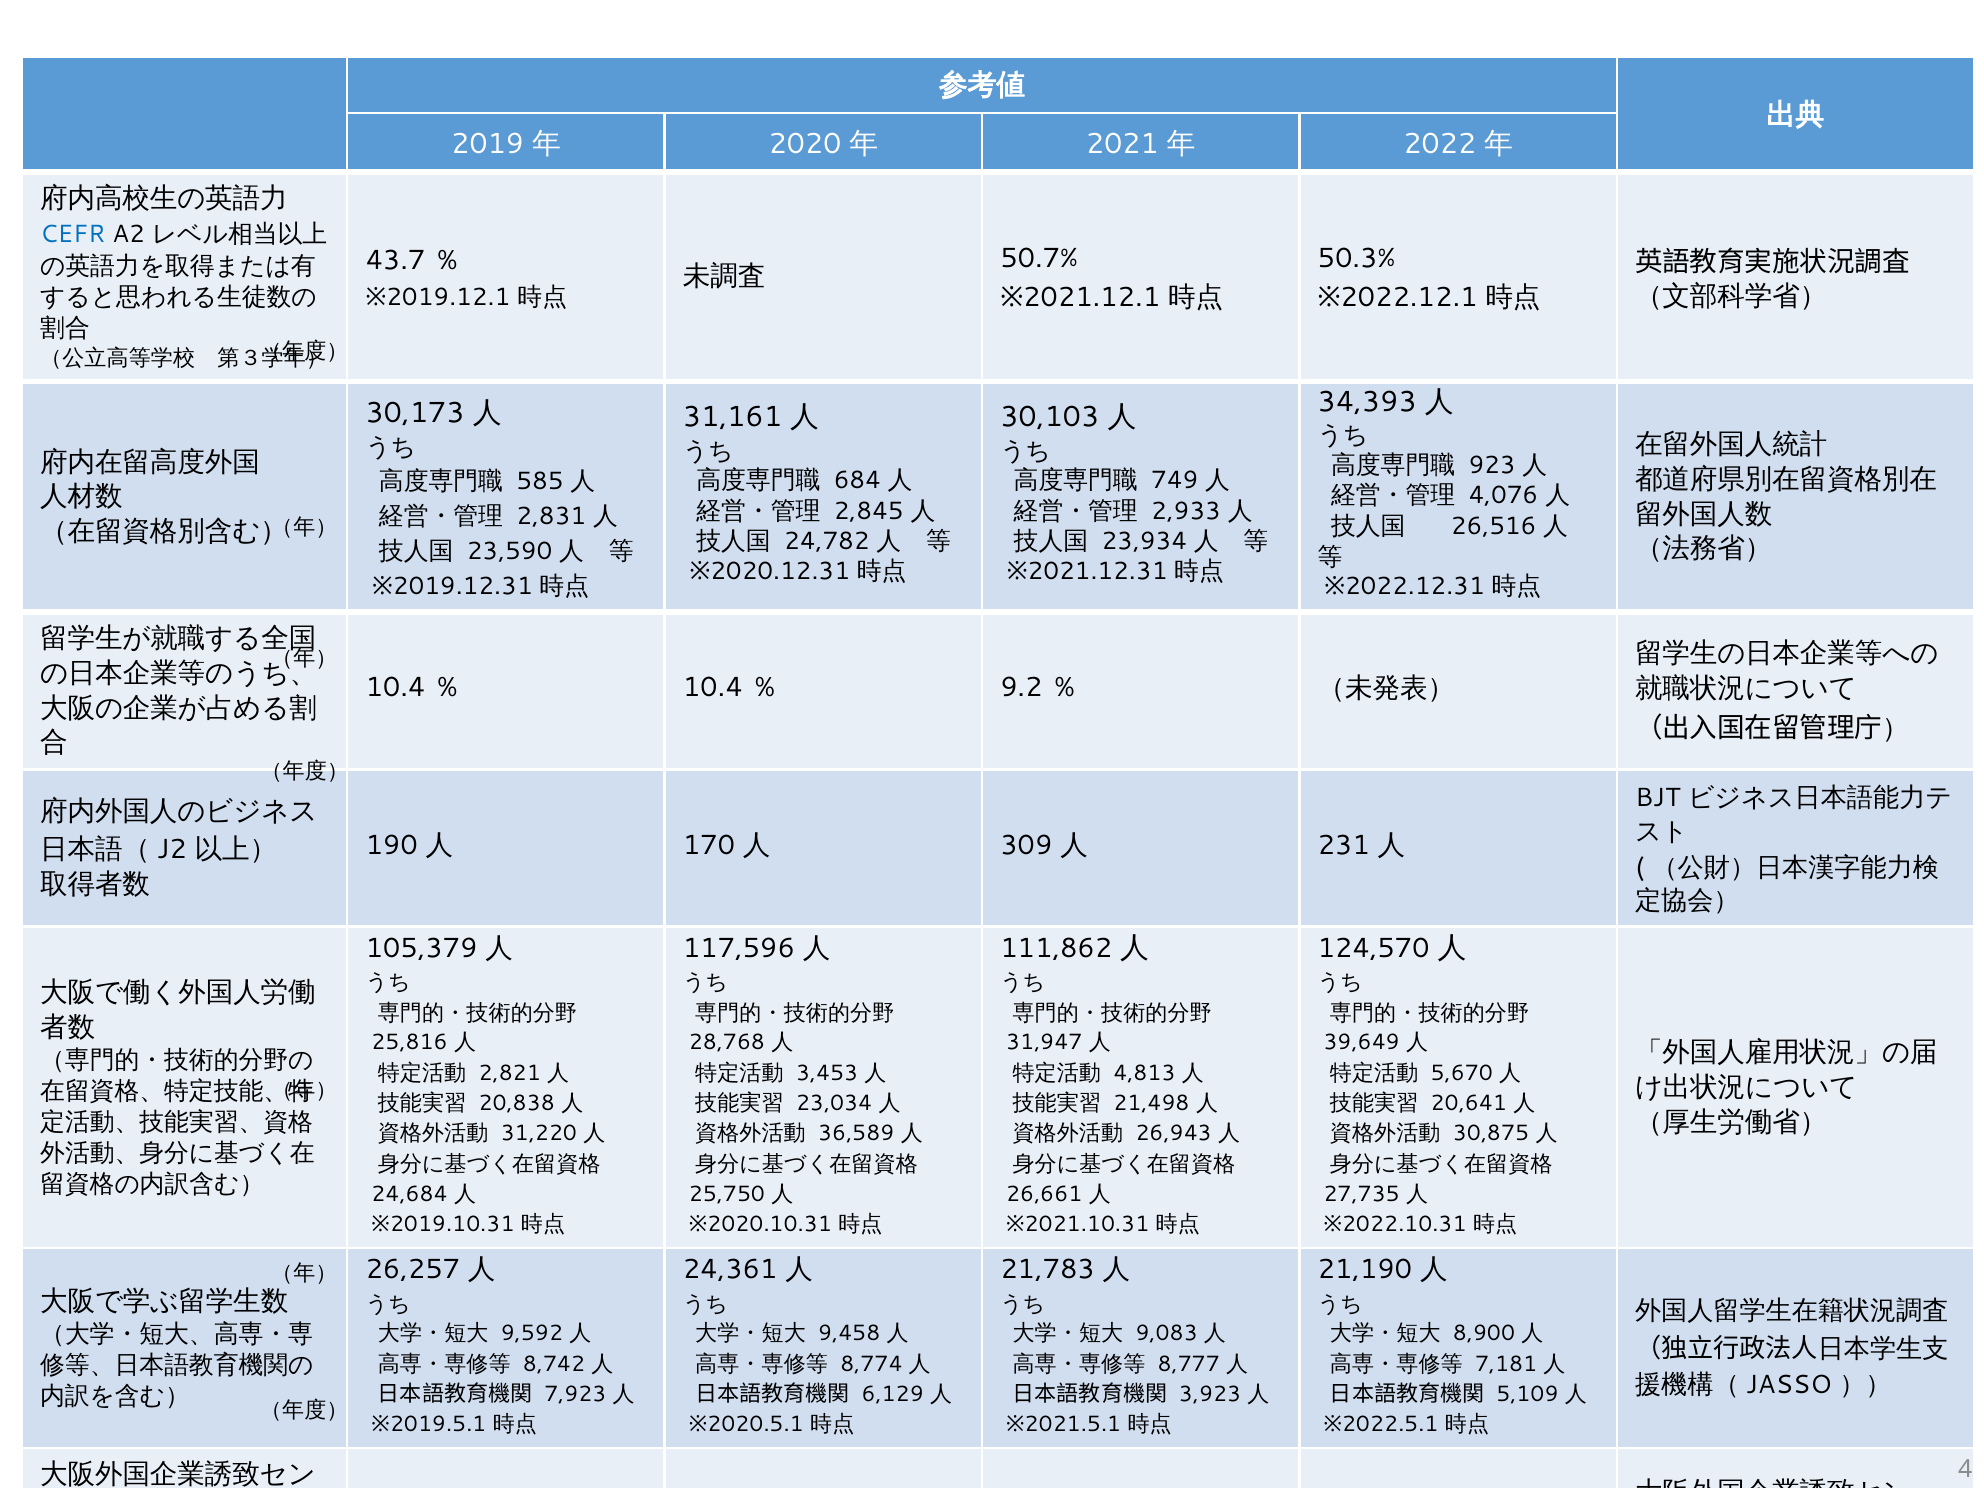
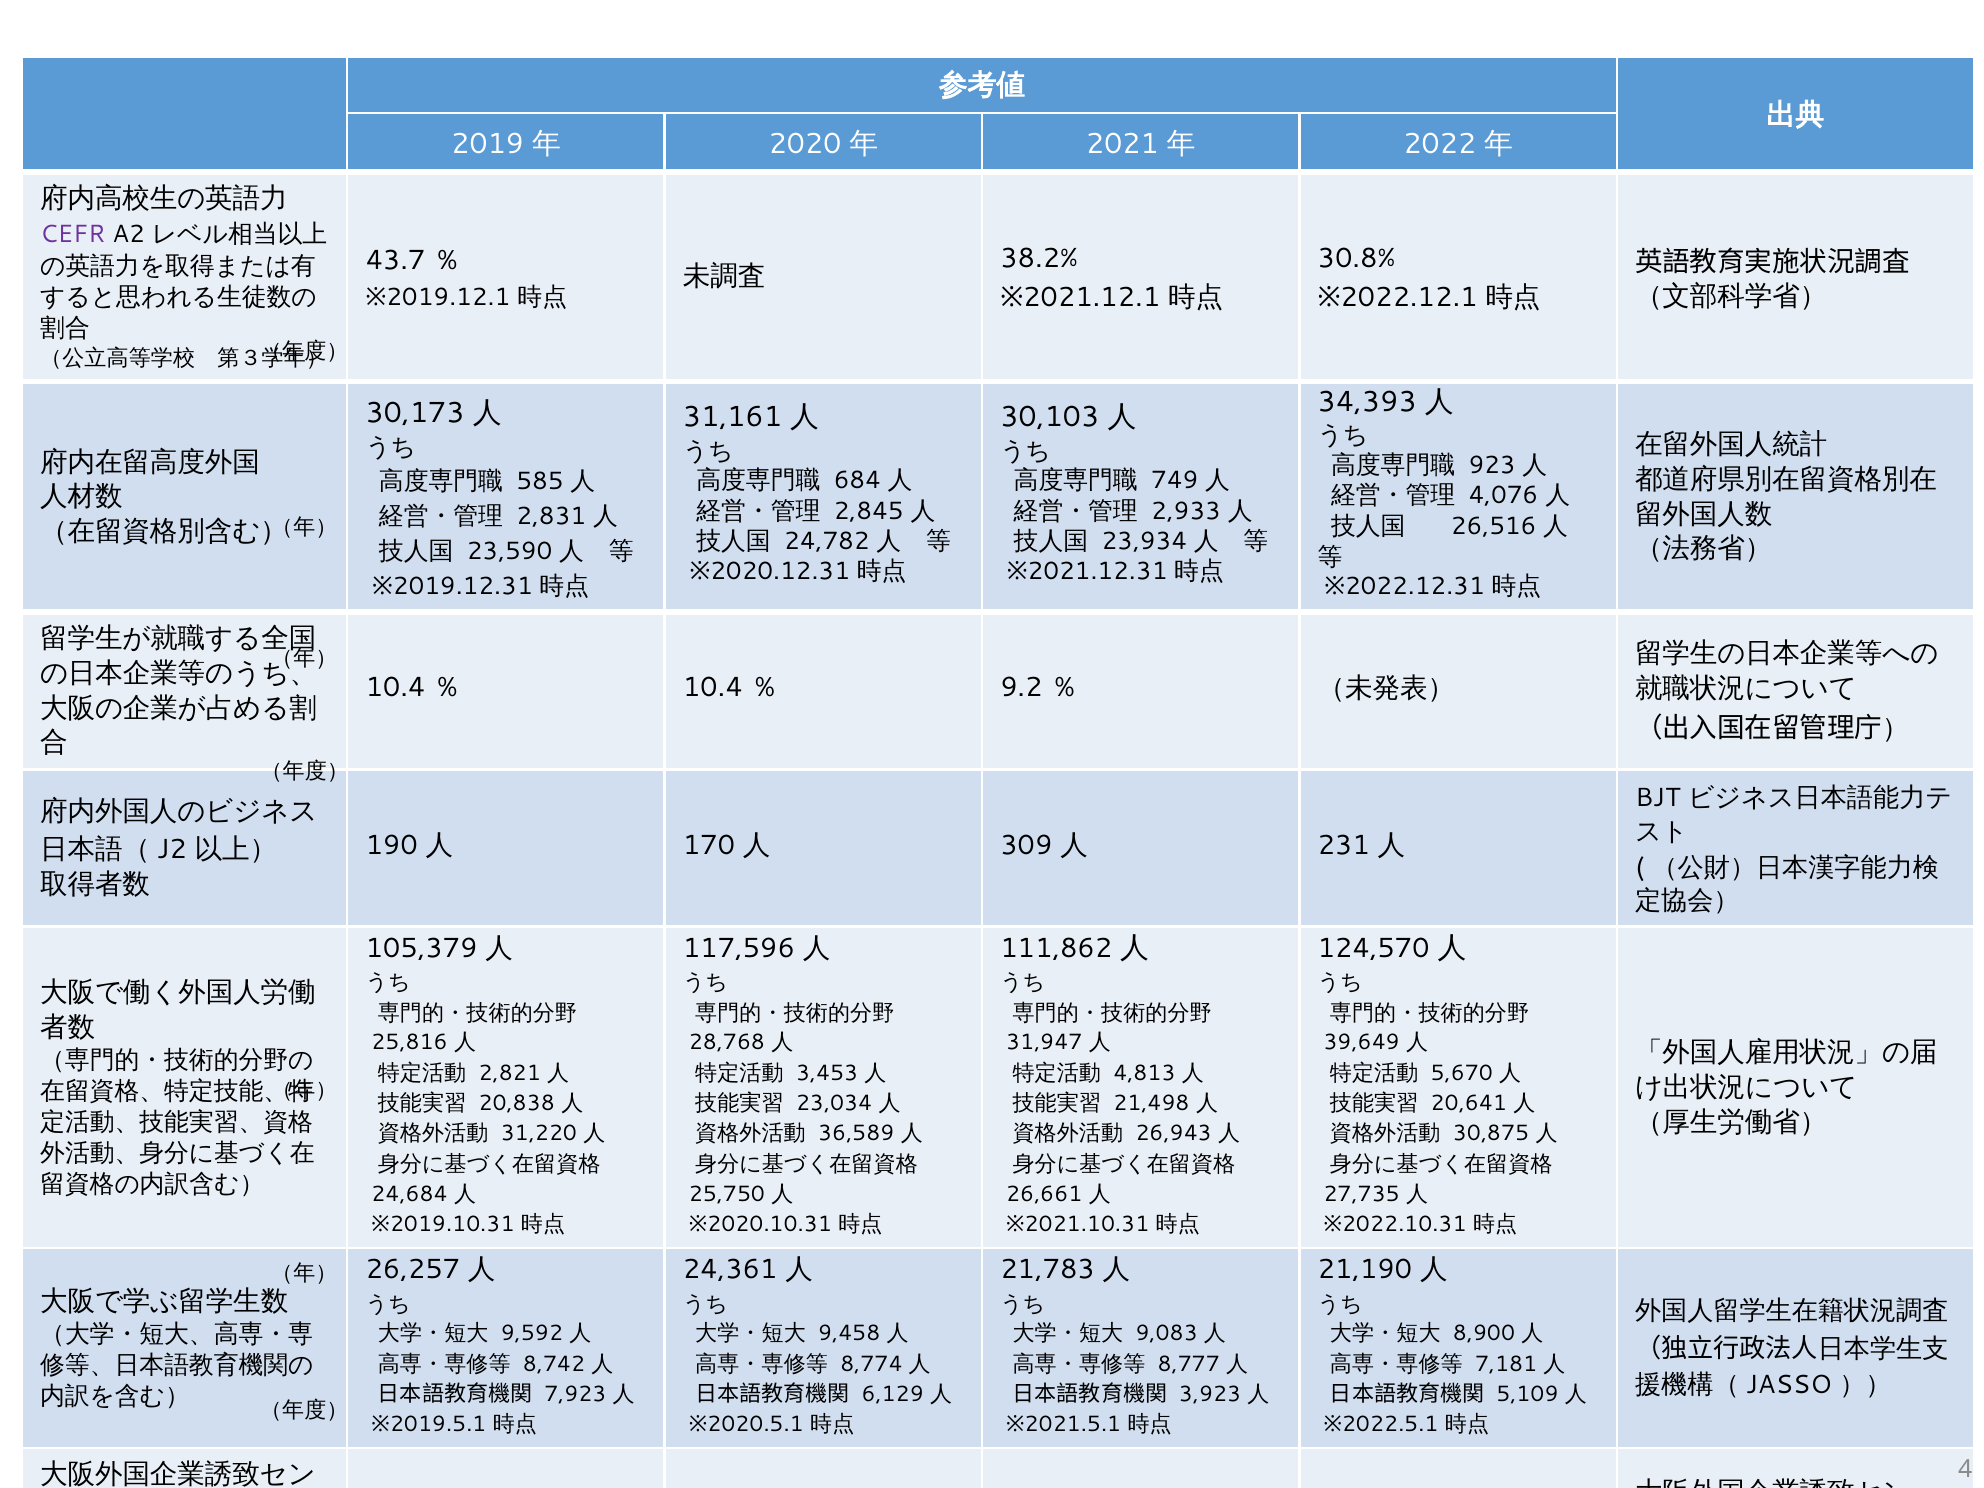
CEFR colour: blue -> purple
50.7%: 50.7% -> 38.2%
50.3%: 50.3% -> 30.8%
